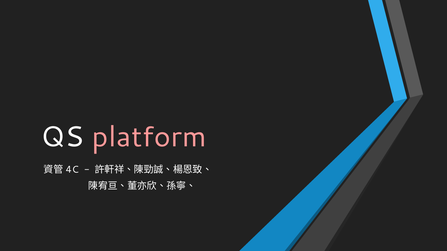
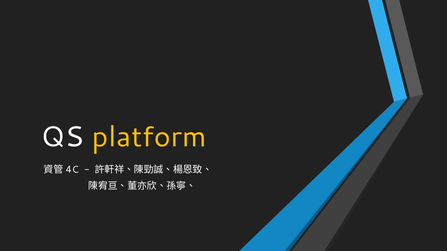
platform colour: pink -> yellow
